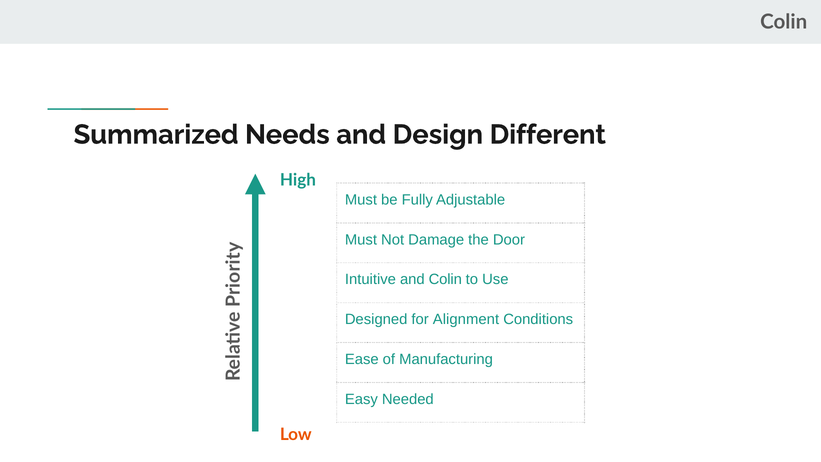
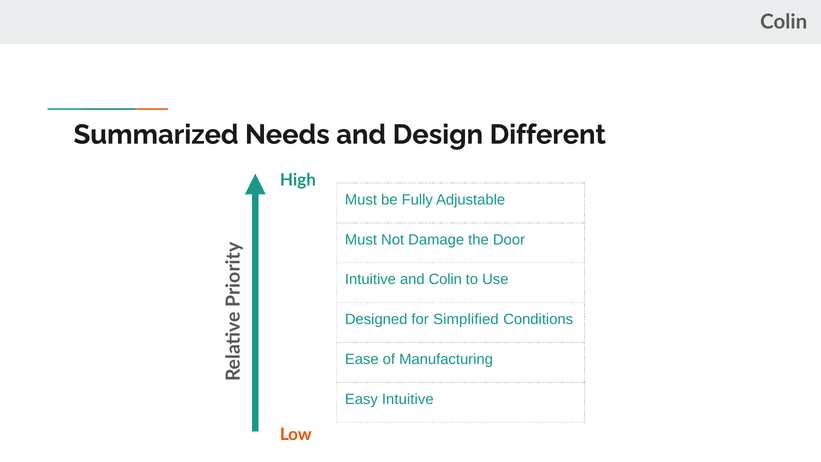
Alignment: Alignment -> Simplified
Easy Needed: Needed -> Intuitive
